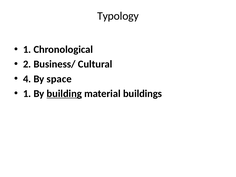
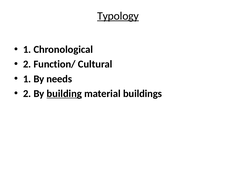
Typology underline: none -> present
Business/: Business/ -> Function/
4 at (27, 79): 4 -> 1
space: space -> needs
1 at (27, 94): 1 -> 2
